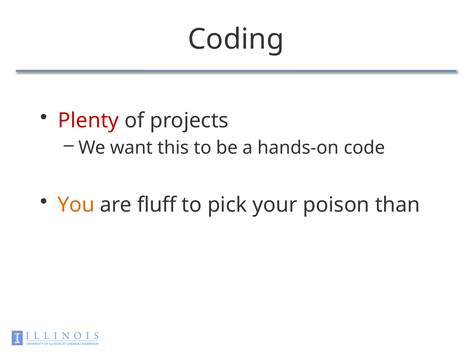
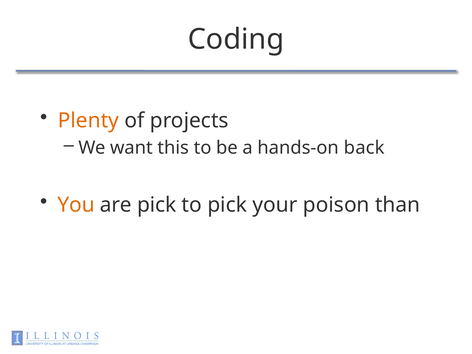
Plenty colour: red -> orange
code: code -> back
are fluff: fluff -> pick
